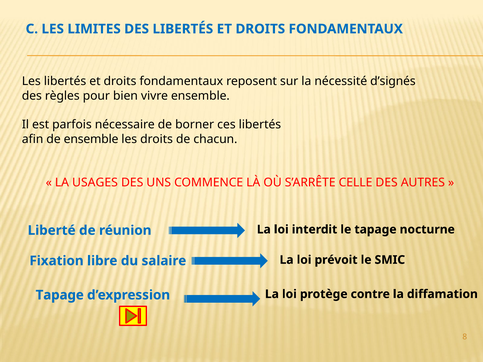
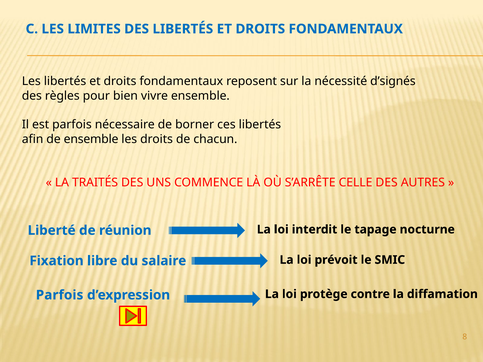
USAGES: USAGES -> TRAITÉS
Tapage at (60, 295): Tapage -> Parfois
